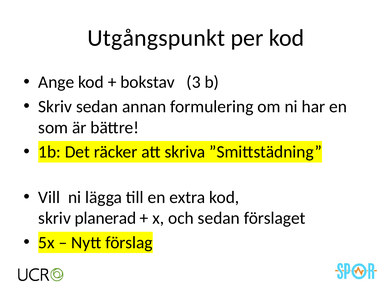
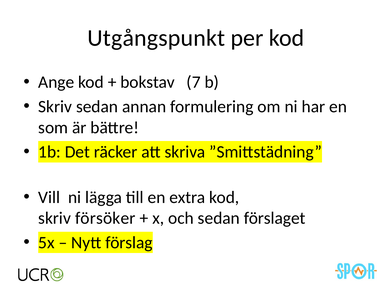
3: 3 -> 7
planerad: planerad -> försöker
